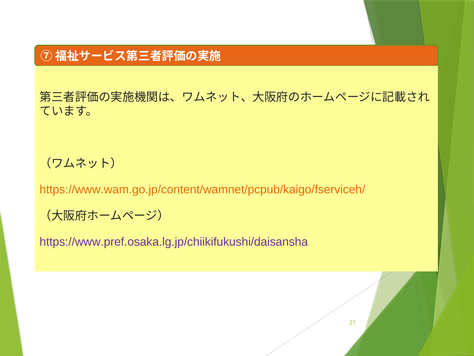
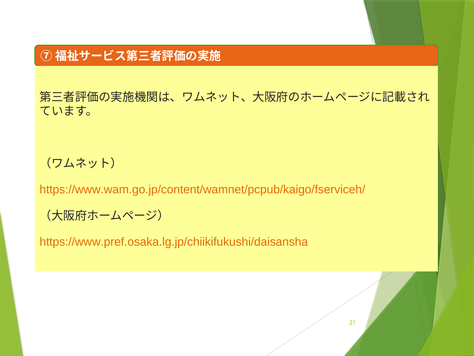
https://www.pref.osaka.lg.jp/chiikifukushi/daisansha colour: purple -> orange
